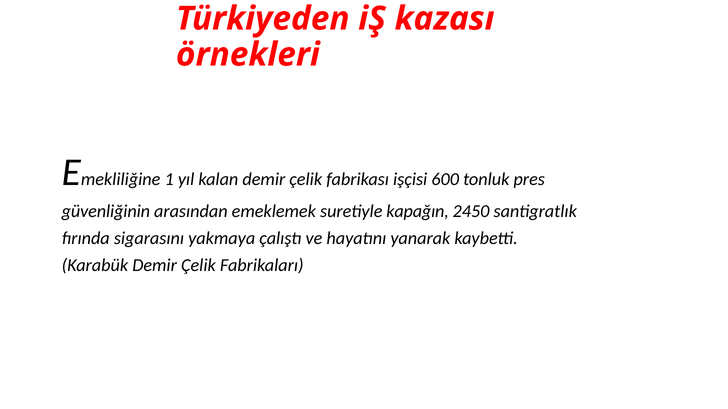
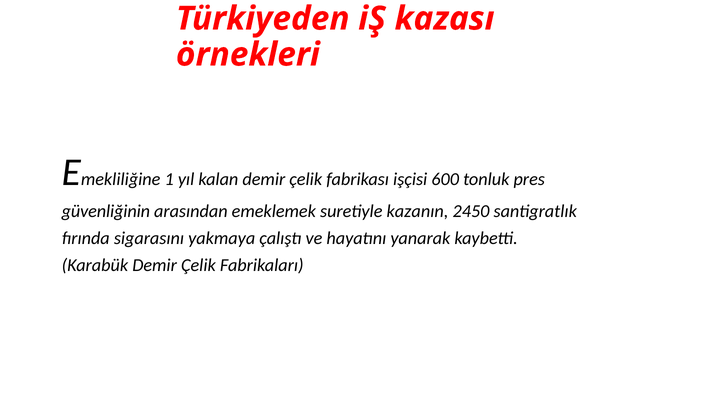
kapağın: kapağın -> kazanın
